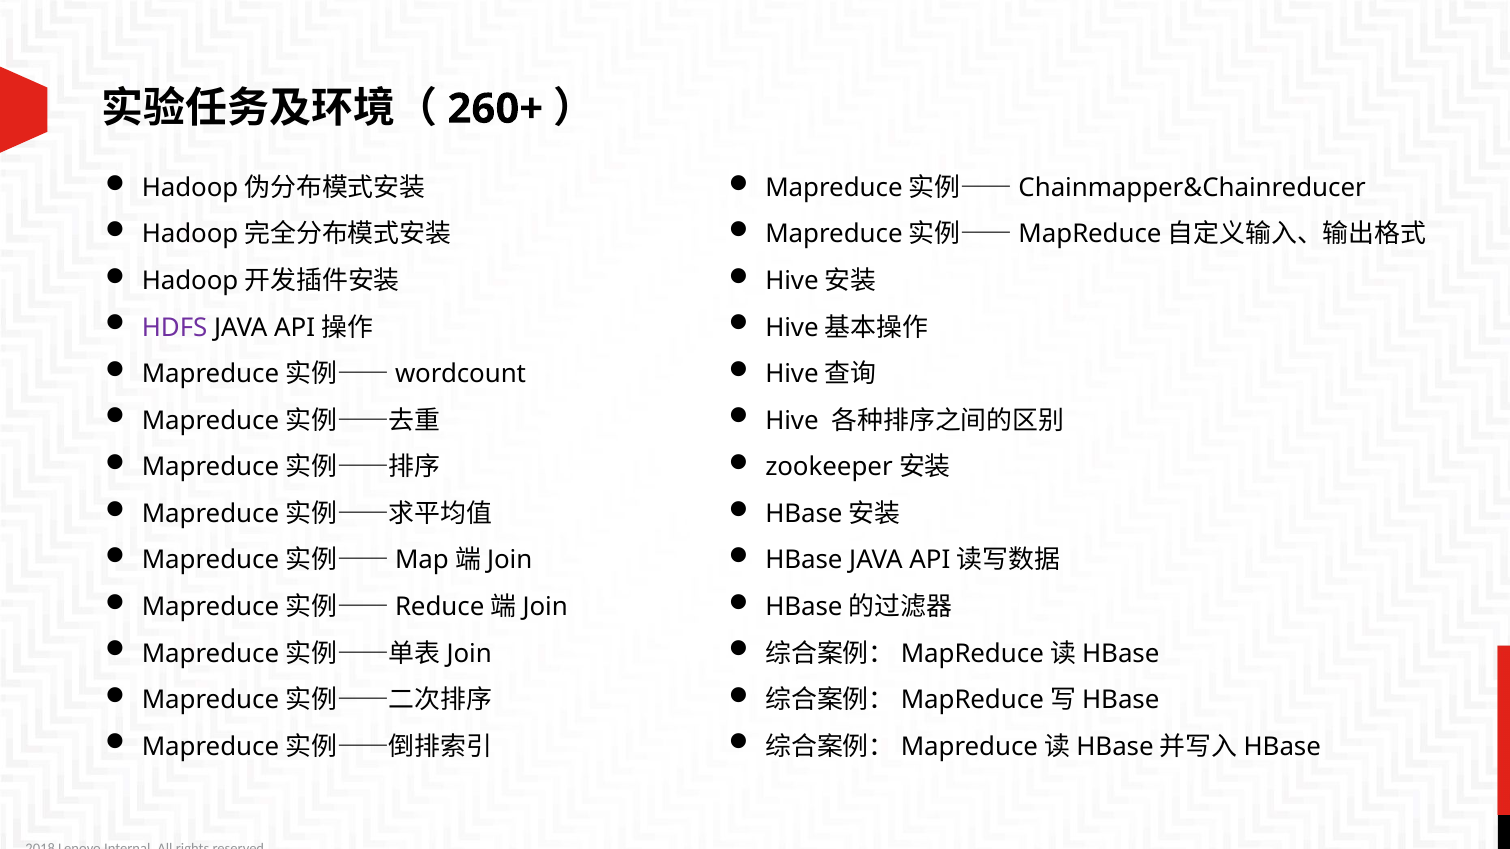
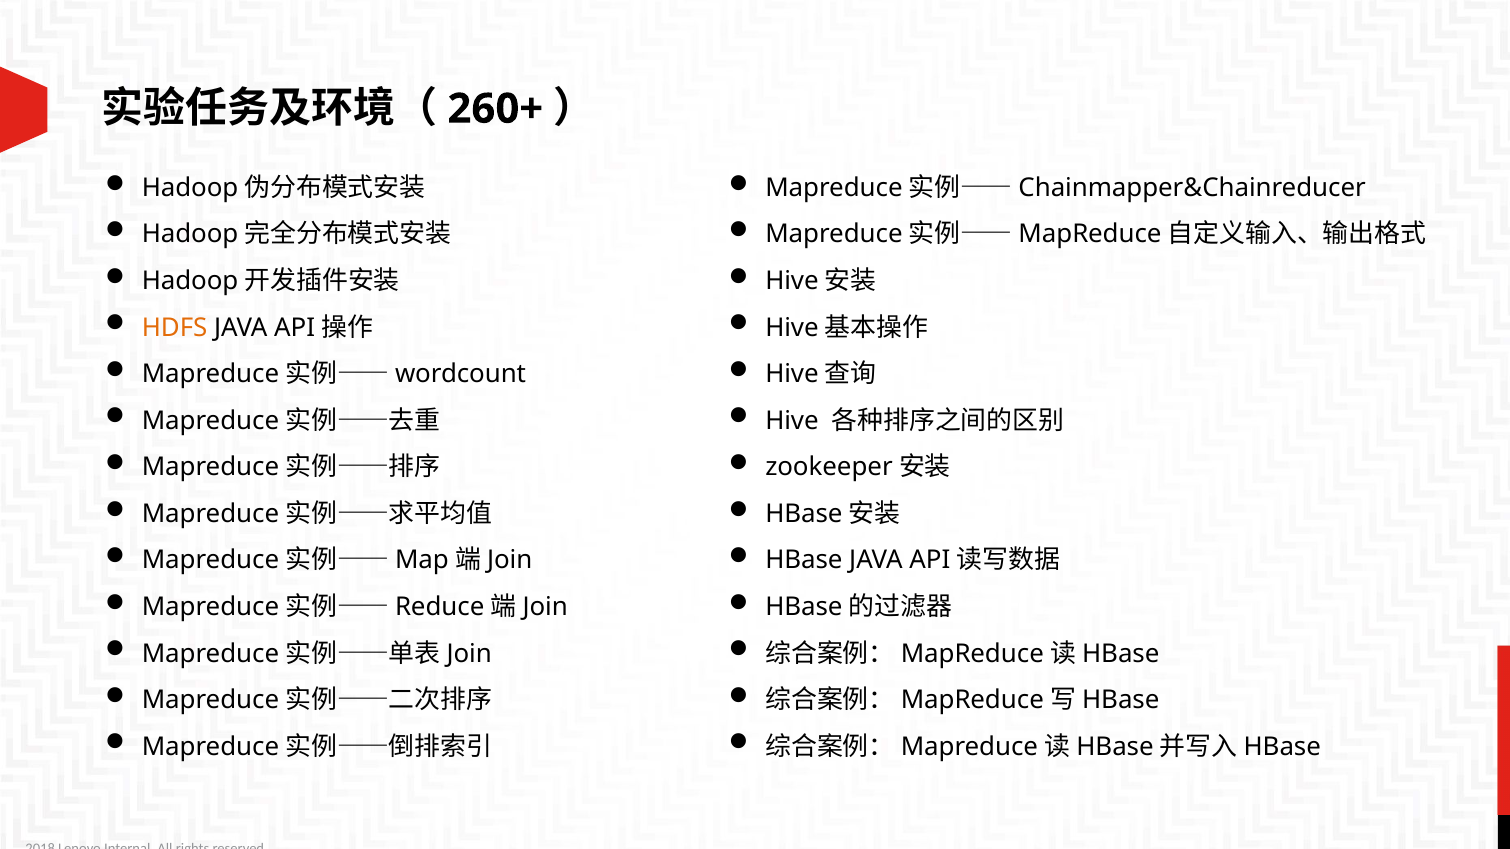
HDFS colour: purple -> orange
